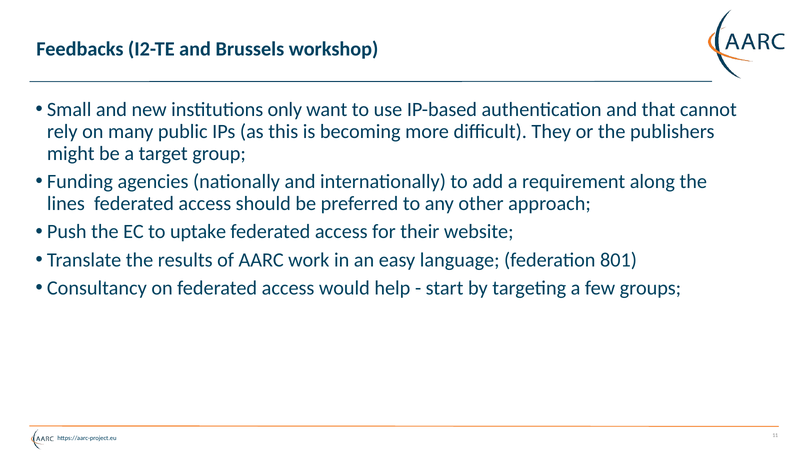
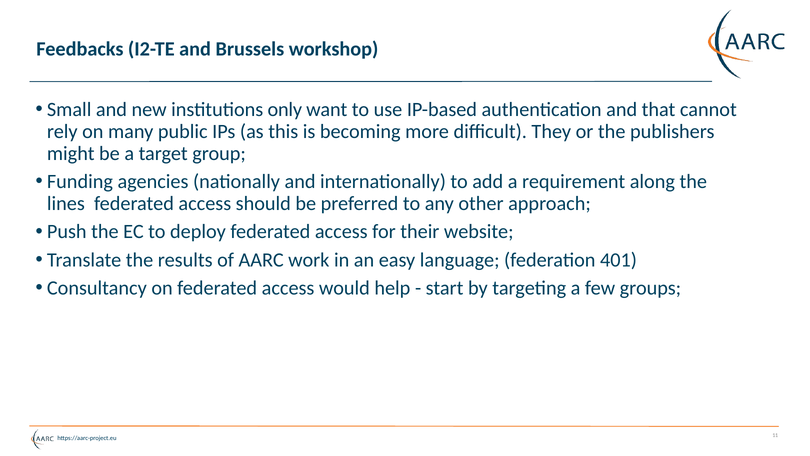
uptake: uptake -> deploy
801: 801 -> 401
